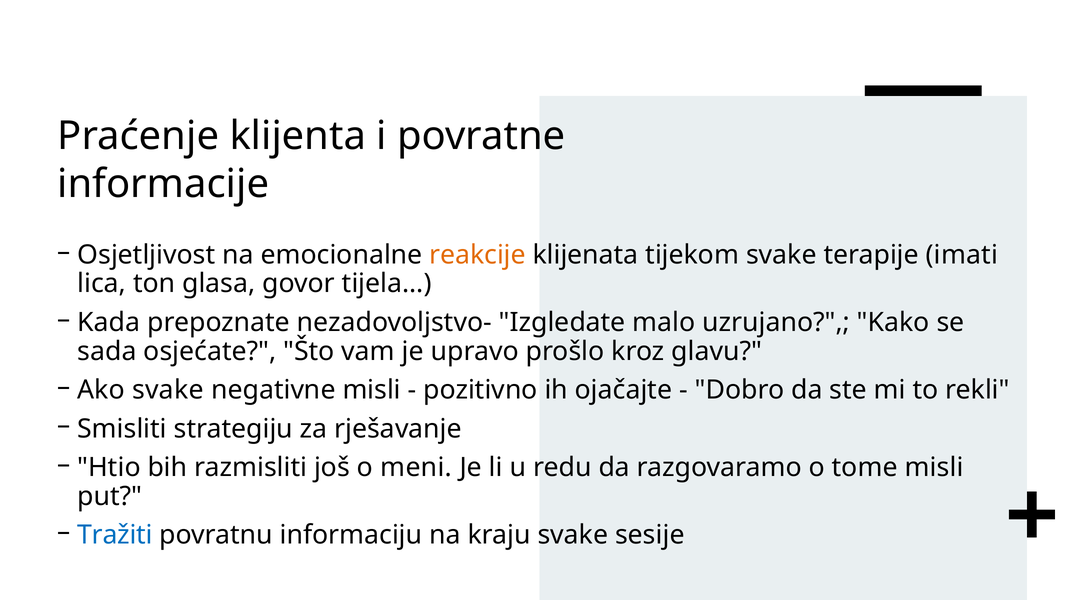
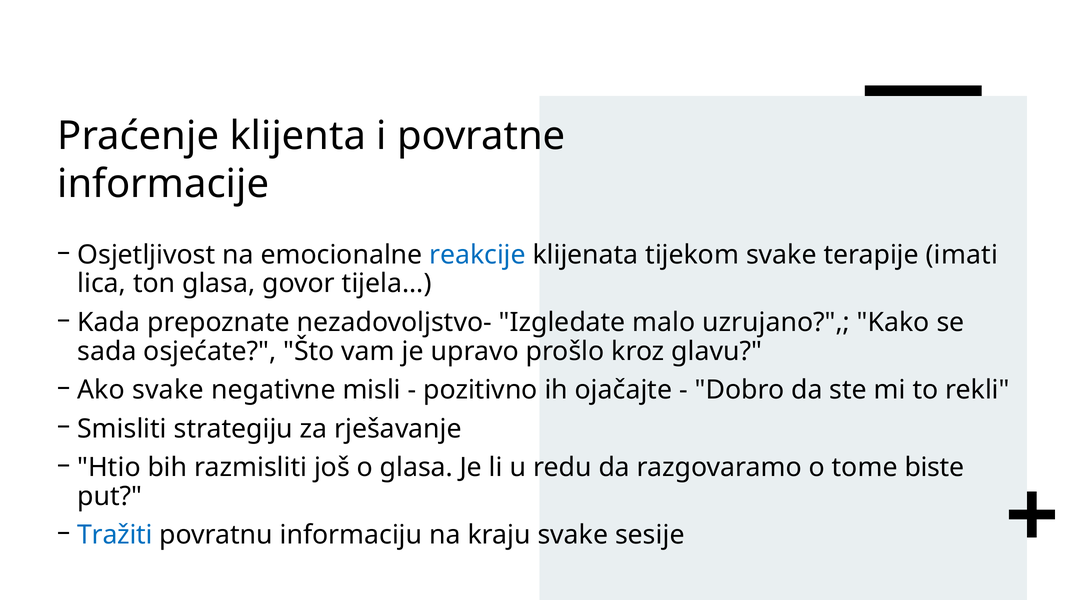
reakcije colour: orange -> blue
o meni: meni -> glasa
tome misli: misli -> biste
